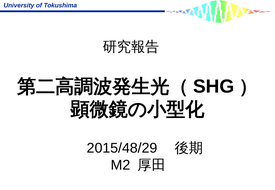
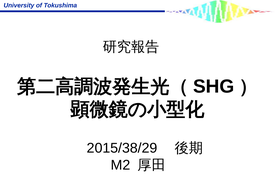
2015/48/29: 2015/48/29 -> 2015/38/29
